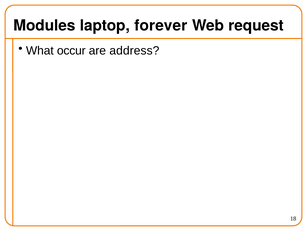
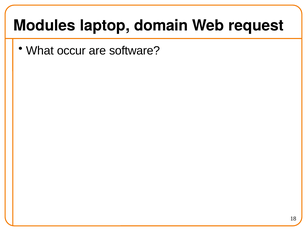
forever: forever -> domain
address: address -> software
